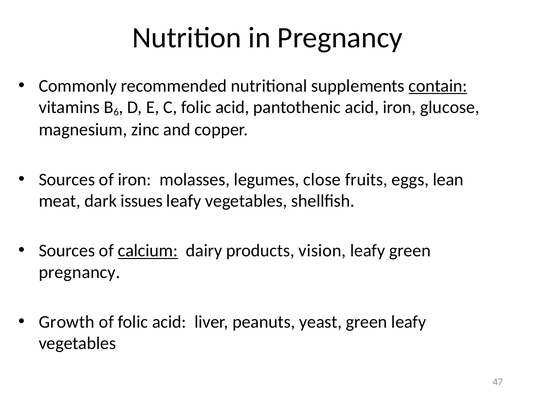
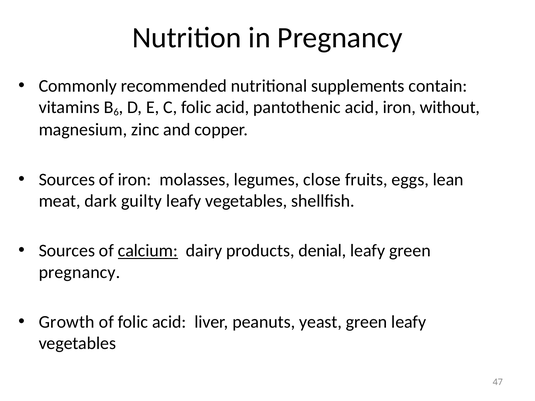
contain underline: present -> none
glucose: glucose -> without
issues: issues -> guilty
vision: vision -> denial
